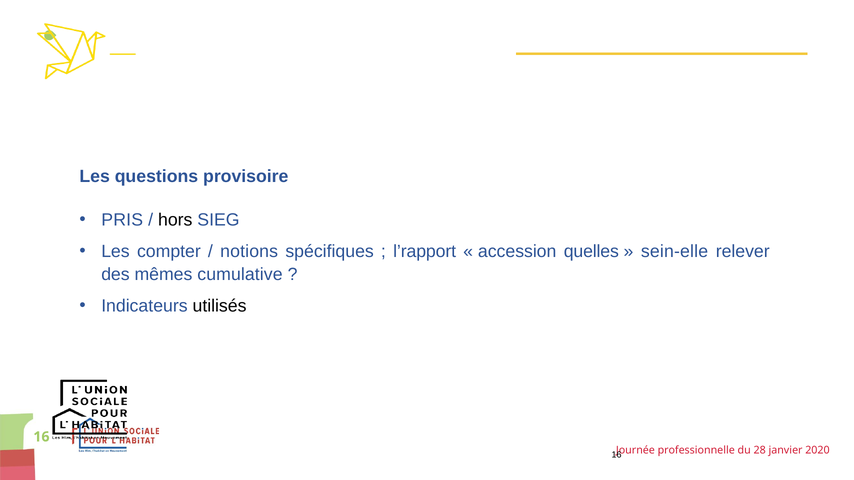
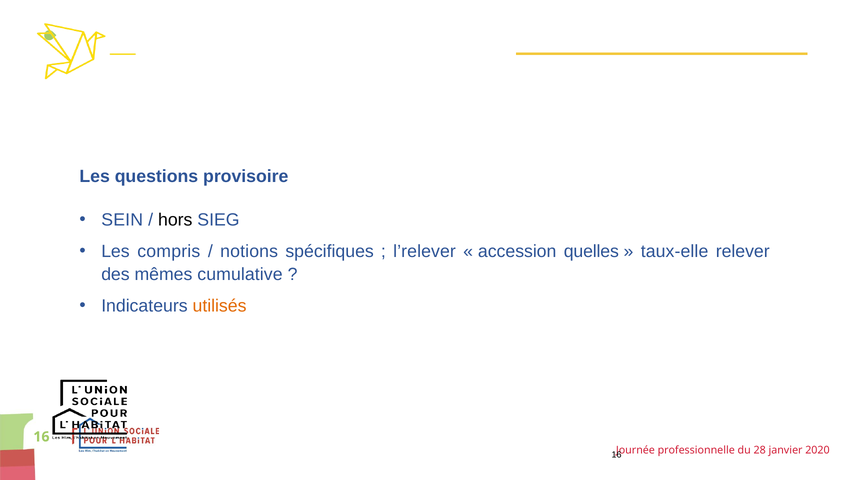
PRIS: PRIS -> SEIN
compter: compter -> compris
l’rapport: l’rapport -> l’relever
sein-elle: sein-elle -> taux-elle
utilisés colour: black -> orange
